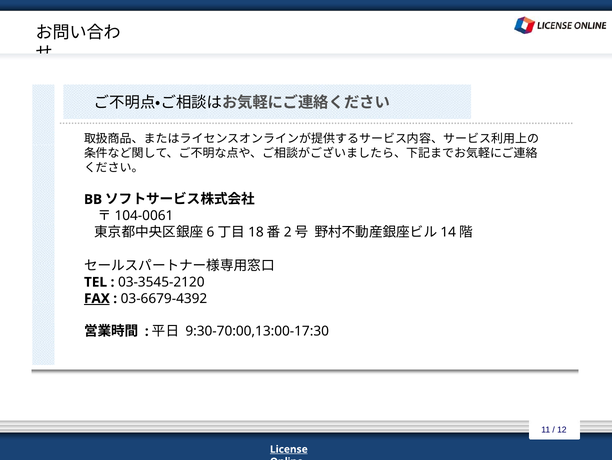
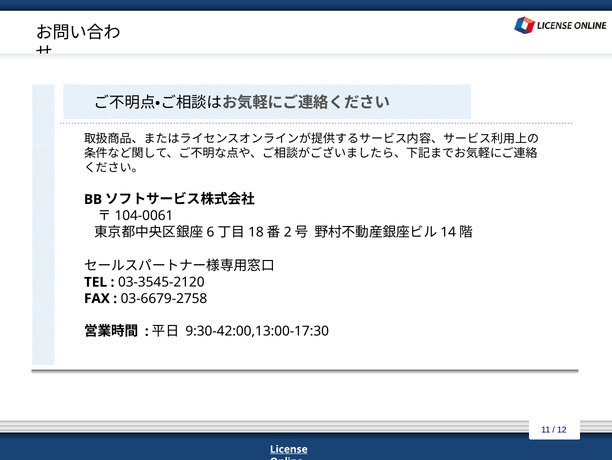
FAX underline: present -> none
03-6679-4392: 03-6679-4392 -> 03-6679-2758
9:30-70:00,13:00-17:30: 9:30-70:00,13:00-17:30 -> 9:30-42:00,13:00-17:30
